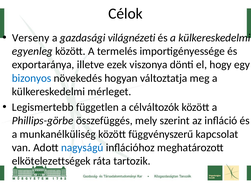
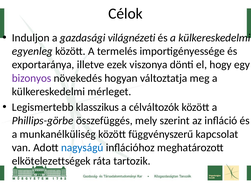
Verseny: Verseny -> Induljon
bizonyos colour: blue -> purple
független: független -> klasszikus
